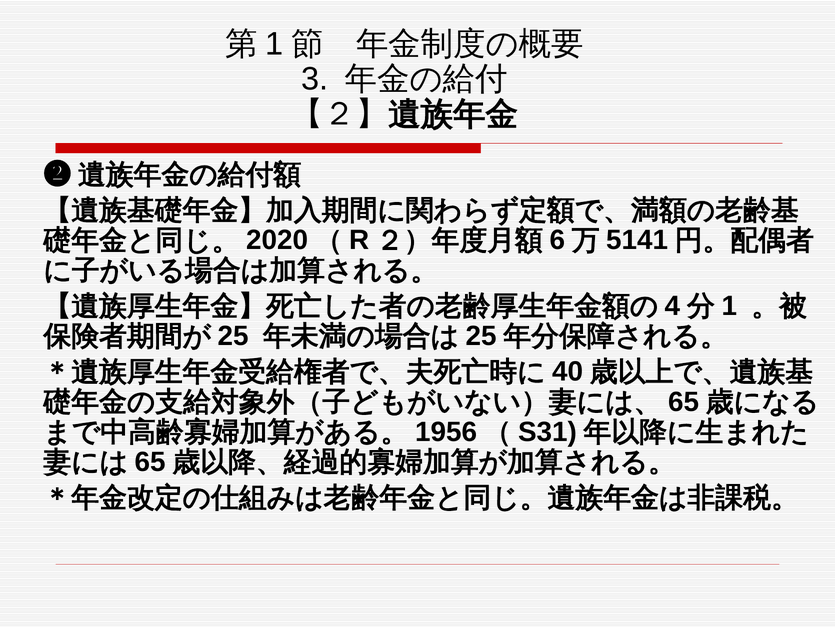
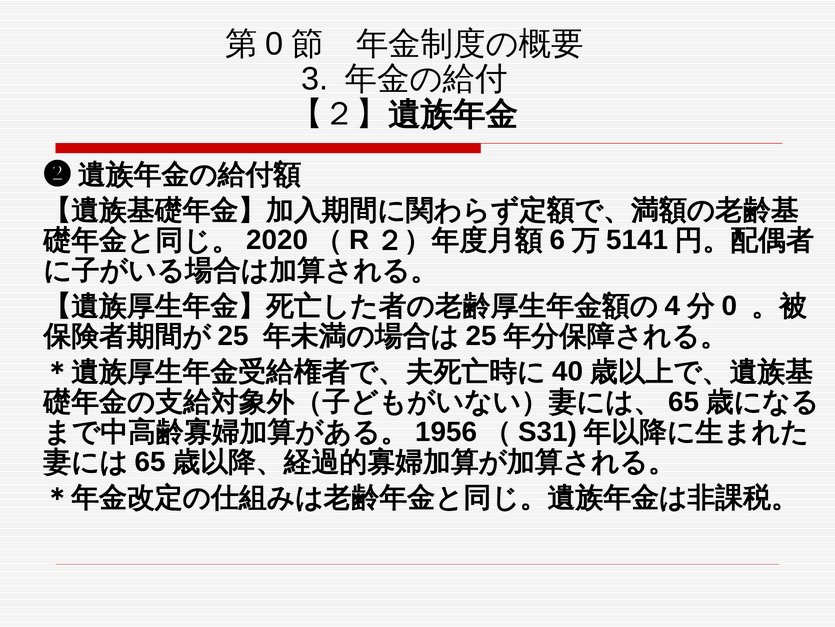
1 at (274, 44): 1 -> 0
1 at (729, 306): 1 -> 0
